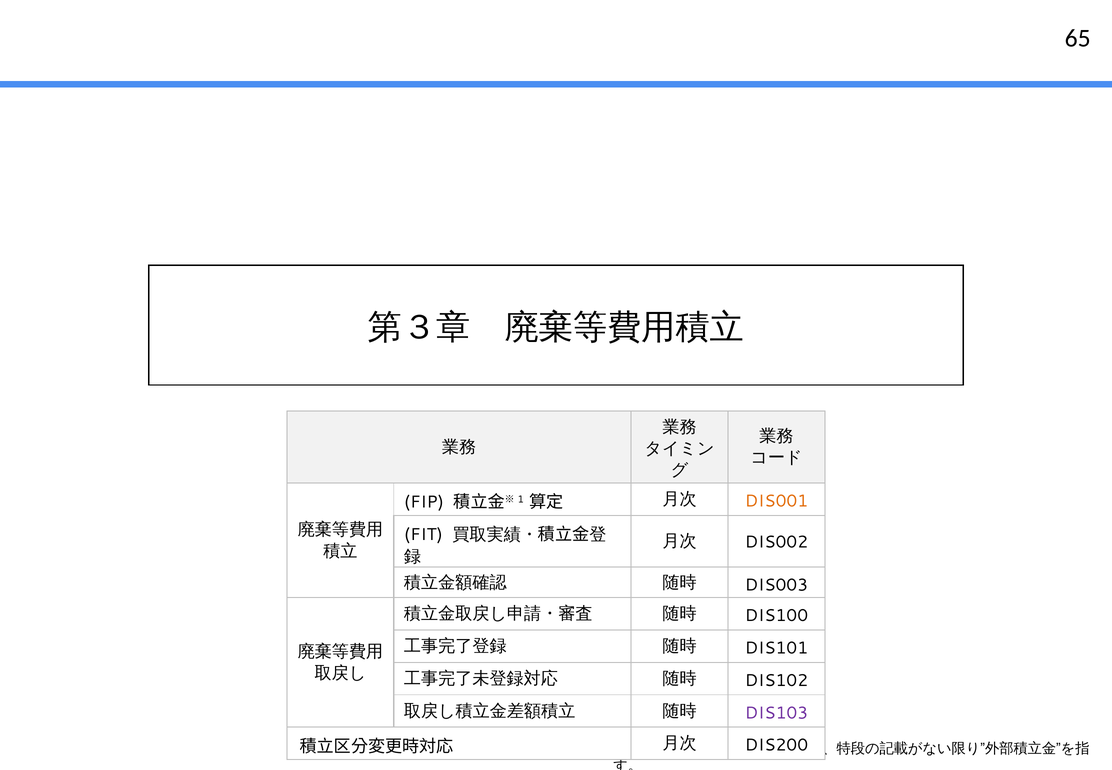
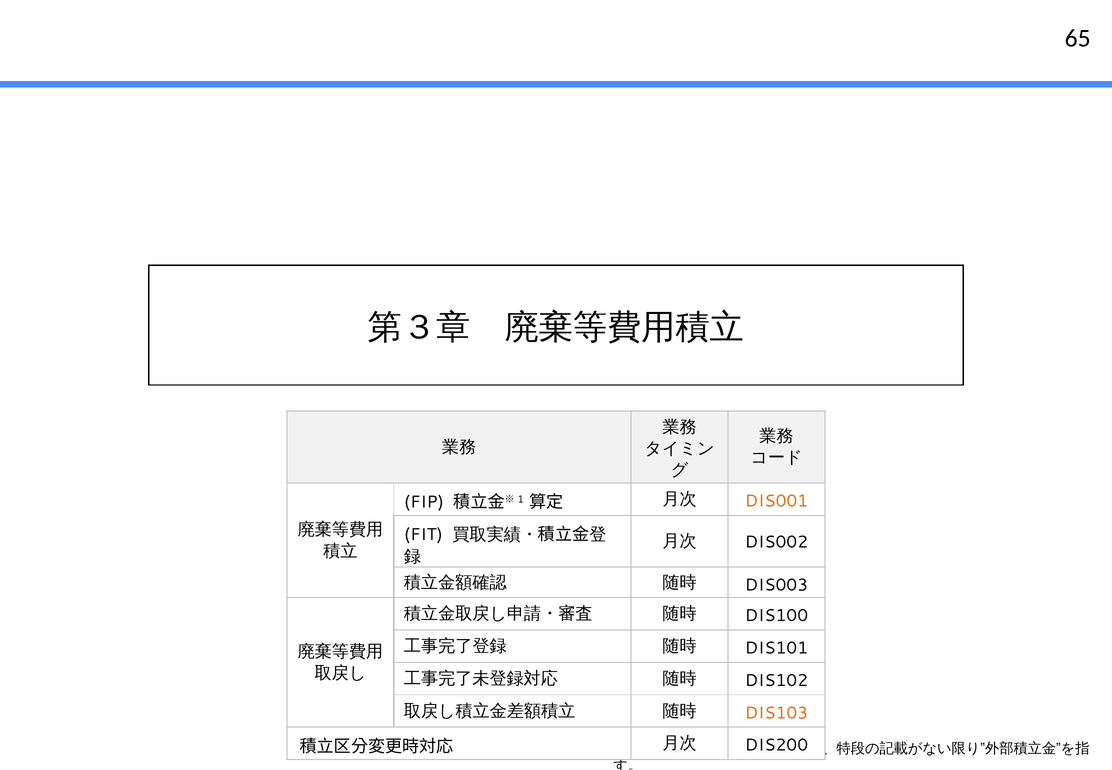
DIS103 colour: purple -> orange
